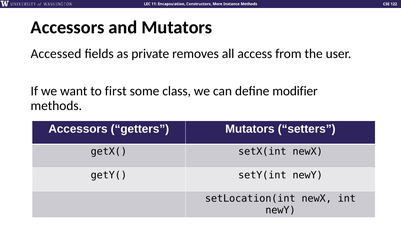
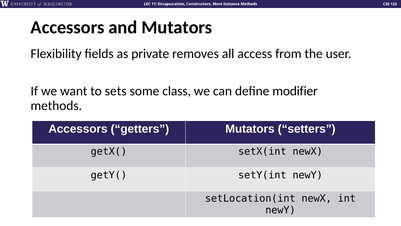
Accessed: Accessed -> Flexibility
first: first -> sets
